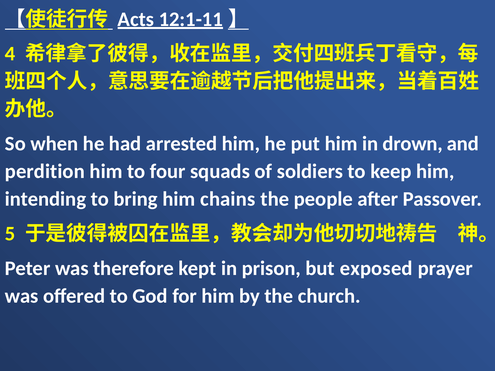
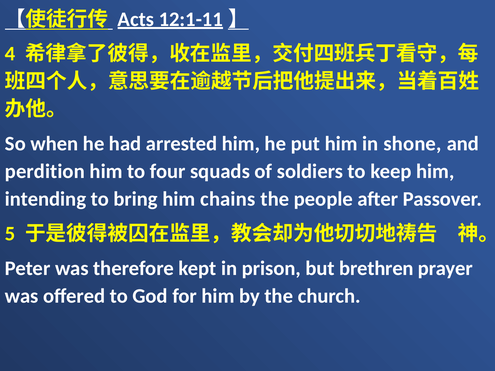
drown: drown -> shone
exposed: exposed -> brethren
